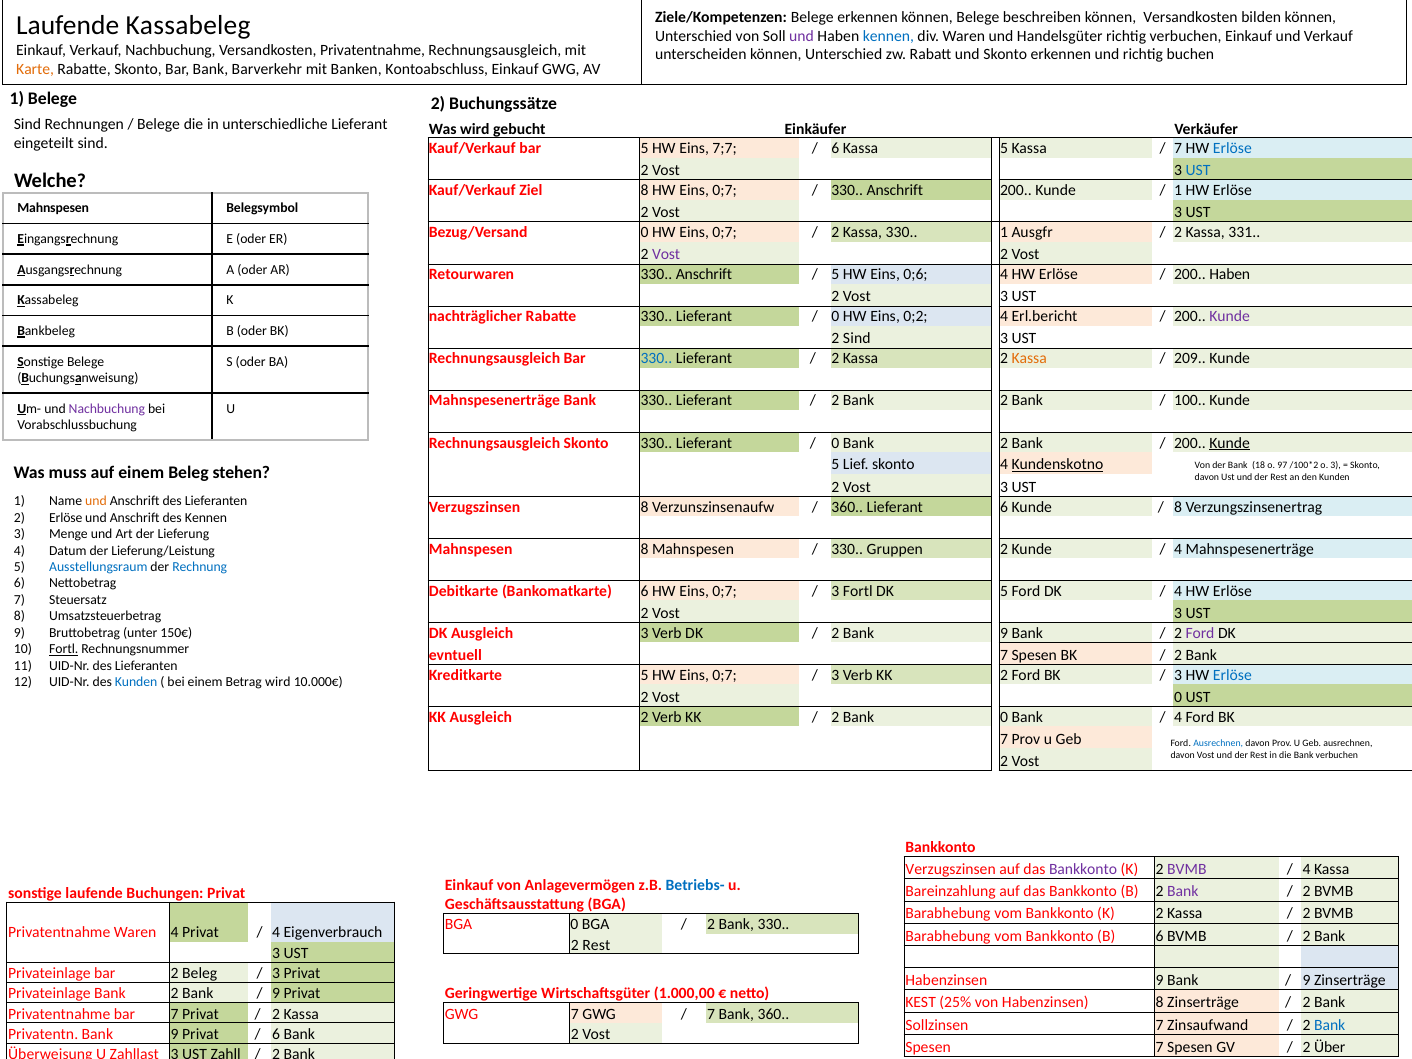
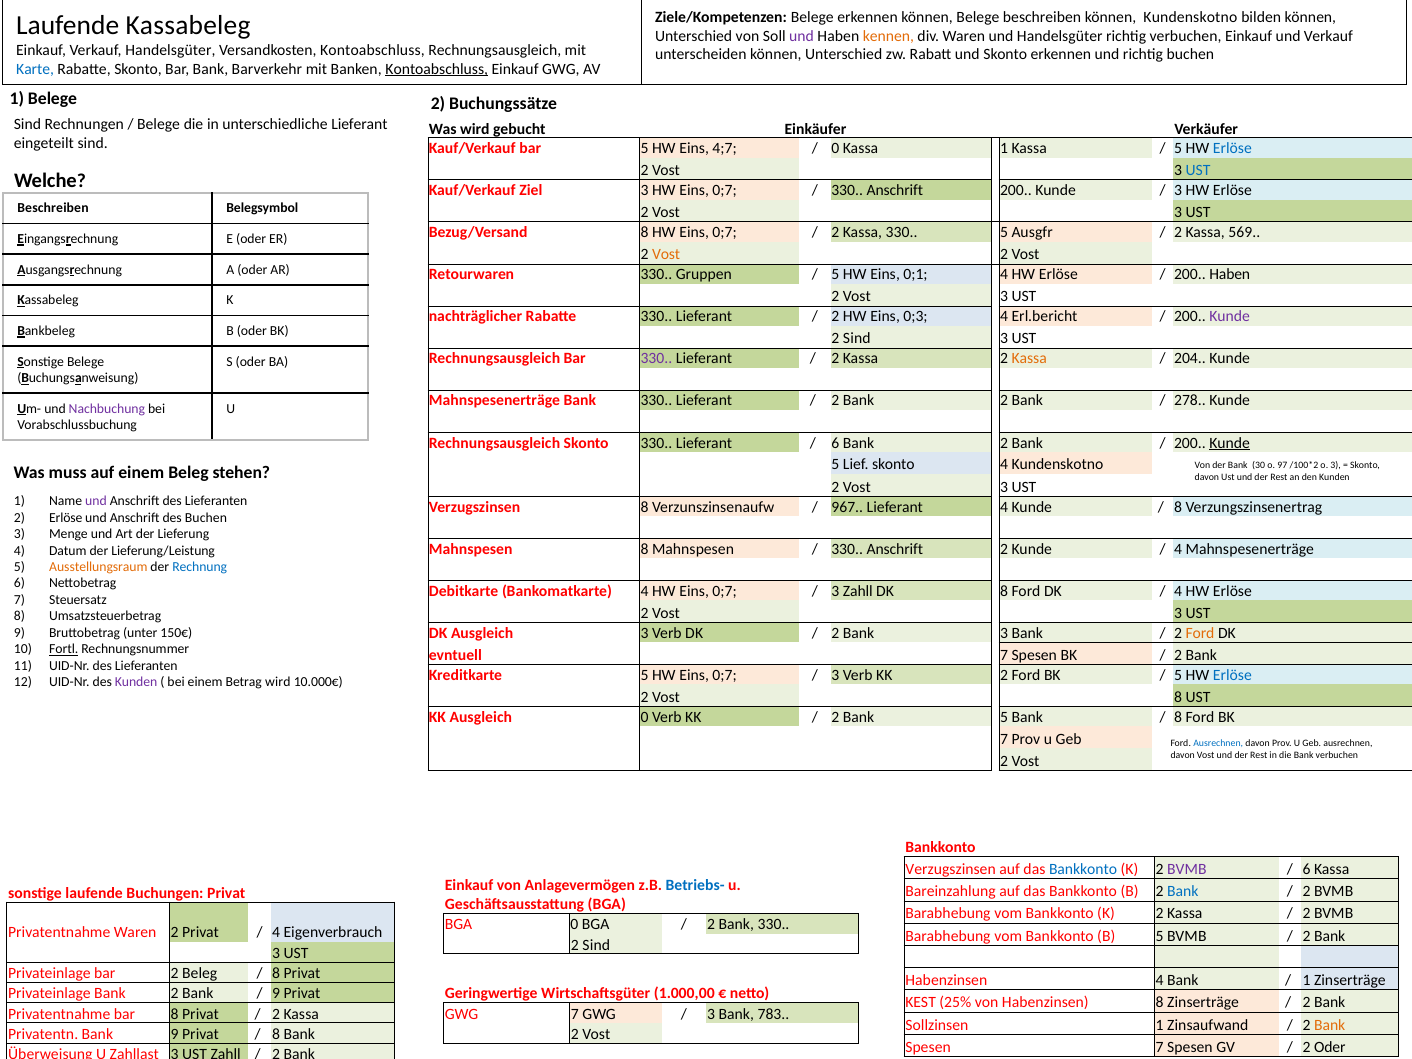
können Versandkosten: Versandkosten -> Kundenskotno
kennen at (888, 36) colour: blue -> orange
Verkauf Nachbuchung: Nachbuchung -> Handelsgüter
Versandkosten Privatentnahme: Privatentnahme -> Kontoabschluss
Karte colour: orange -> blue
Kontoabschluss at (437, 69) underline: none -> present
7;7: 7;7 -> 4;7
6 at (835, 149): 6 -> 0
Kassa 5: 5 -> 1
7 at (1178, 149): 7 -> 5
Ziel 8: 8 -> 3
1 at (1178, 191): 1 -> 3
Mahnspesen at (53, 208): Mahnspesen -> Beschreiben
Bezug/Versand 0: 0 -> 8
330 1: 1 -> 5
331: 331 -> 569
Vost at (666, 255) colour: purple -> orange
Retourwaren 330 Anschrift: Anschrift -> Gruppen
0;6: 0;6 -> 0;1
0 at (835, 317): 0 -> 2
0;2: 0;2 -> 0;3
330 at (656, 359) colour: blue -> purple
209: 209 -> 204
100: 100 -> 278
0 at (835, 443): 0 -> 6
Kundenskotno at (1057, 465) underline: present -> none
18: 18 -> 30
und at (96, 501) colour: orange -> purple
360 at (847, 507): 360 -> 967
Lieferant 6: 6 -> 4
des Kennen: Kennen -> Buchen
Gruppen at (895, 549): Gruppen -> Anschrift
Ausstellungsraum colour: blue -> orange
Bankomatkarte 6: 6 -> 4
3 Fortl: Fortl -> Zahll
DK 5: 5 -> 8
2 Bank 9: 9 -> 3
Ford at (1200, 633) colour: purple -> orange
3 at (1178, 675): 3 -> 5
Kunden at (136, 682) colour: blue -> purple
Vost 0: 0 -> 8
Ausgleich 2: 2 -> 0
Bank 0: 0 -> 5
4 at (1178, 717): 4 -> 8
Bankkonto at (1083, 869) colour: purple -> blue
4 at (1307, 869): 4 -> 6
Bank at (1183, 892) colour: purple -> blue
Waren 4: 4 -> 2
B 6: 6 -> 5
Rest at (596, 945): Rest -> Sind
3 at (276, 973): 3 -> 8
Habenzinsen 9: 9 -> 4
9 at (1307, 981): 9 -> 1
bar 7: 7 -> 8
7 at (711, 1014): 7 -> 3
Bank 360: 360 -> 783
Sollzinsen 7: 7 -> 1
Bank at (1330, 1025) colour: blue -> orange
6 at (276, 1034): 6 -> 8
2 Über: Über -> Oder
